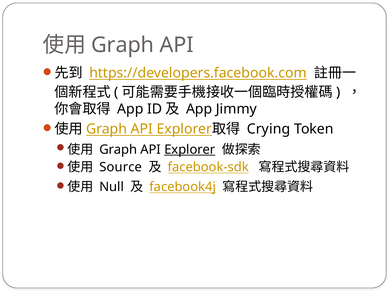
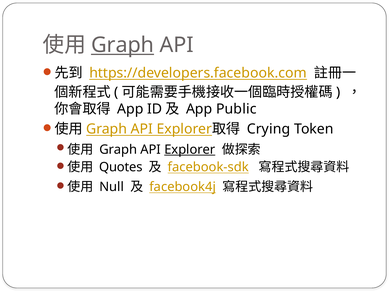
Graph at (123, 45) underline: none -> present
Jimmy: Jimmy -> Public
Source: Source -> Quotes
